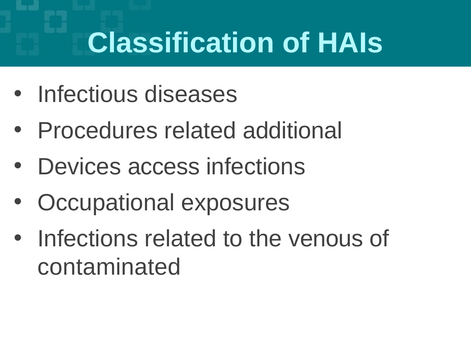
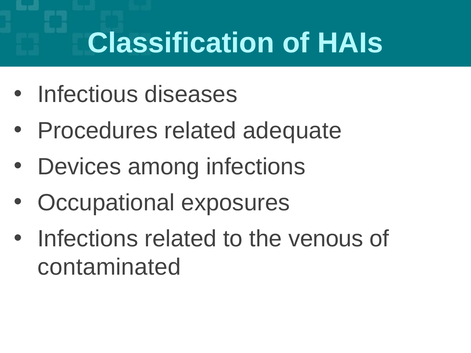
additional: additional -> adequate
access: access -> among
